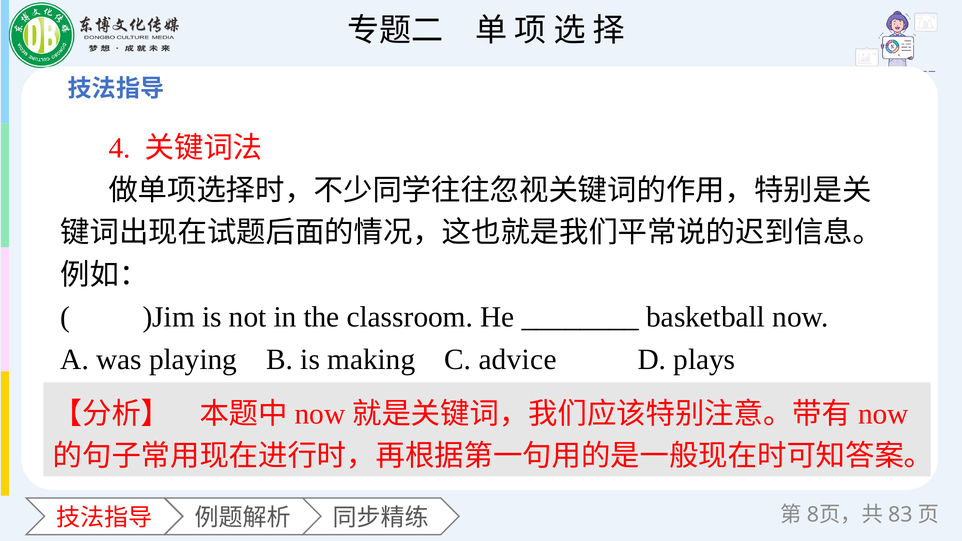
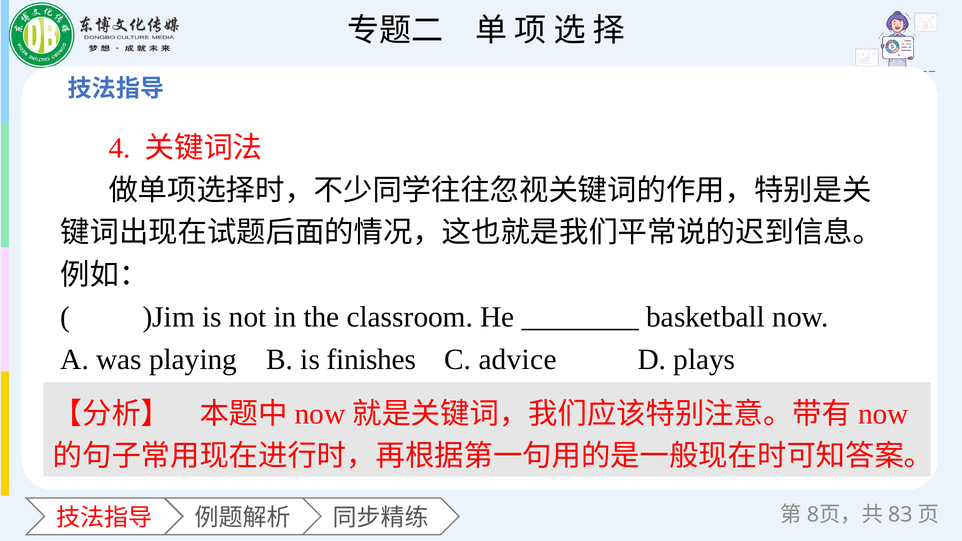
making: making -> finishes
